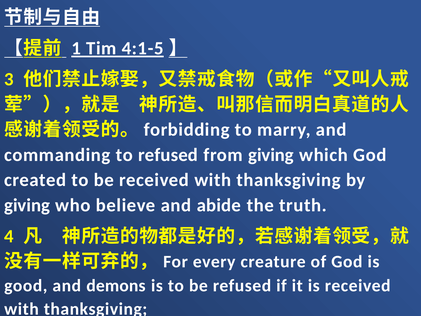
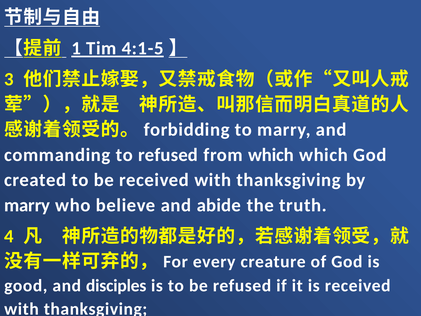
from giving: giving -> which
giving at (27, 205): giving -> marry
demons: demons -> disciples
